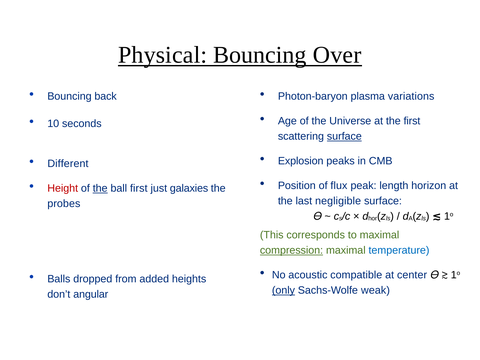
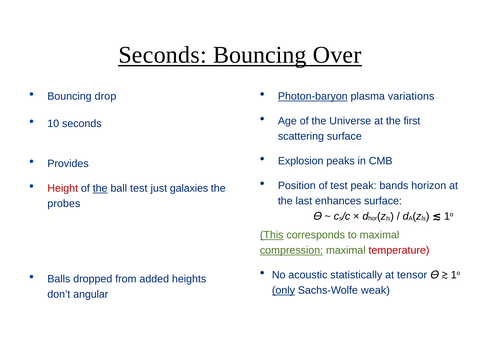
Physical at (163, 55): Physical -> Seconds
back: back -> drop
Photon-baryon underline: none -> present
surface at (344, 136) underline: present -> none
Different: Different -> Provides
of flux: flux -> test
length: length -> bands
ball first: first -> test
negligible: negligible -> enhances
This underline: none -> present
temperature colour: blue -> red
compatible: compatible -> statistically
center: center -> tensor
